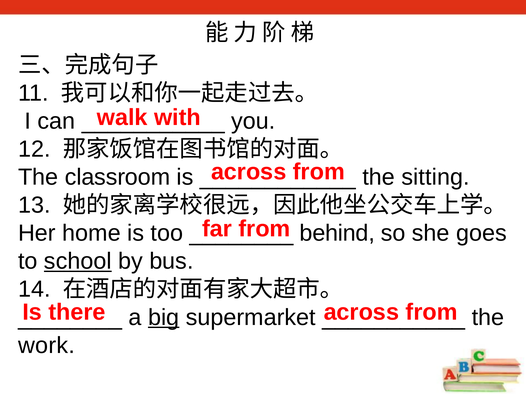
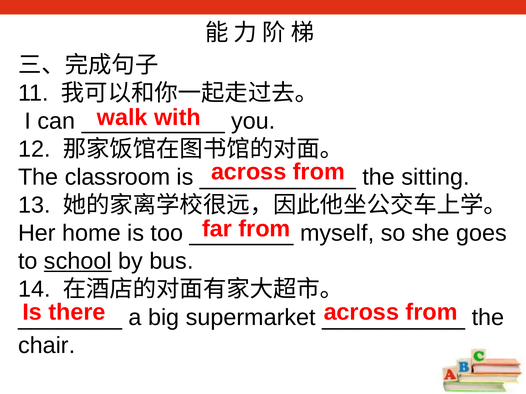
behind: behind -> myself
big underline: present -> none
work: work -> chair
